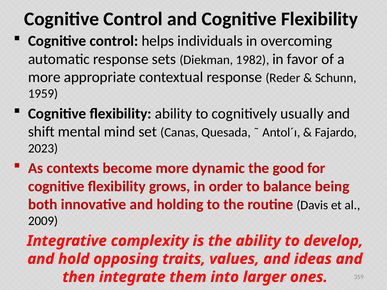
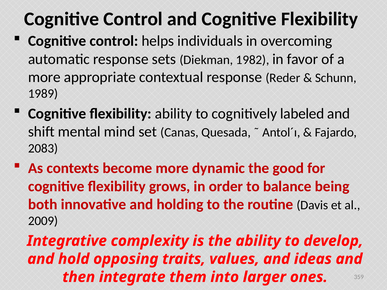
1959: 1959 -> 1989
usually: usually -> labeled
2023: 2023 -> 2083
